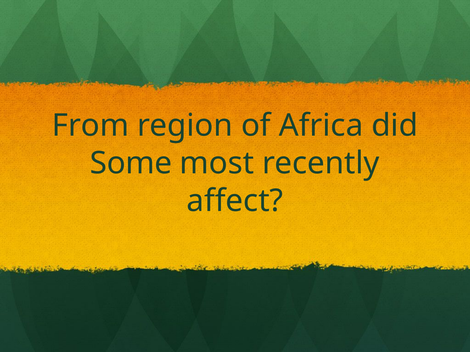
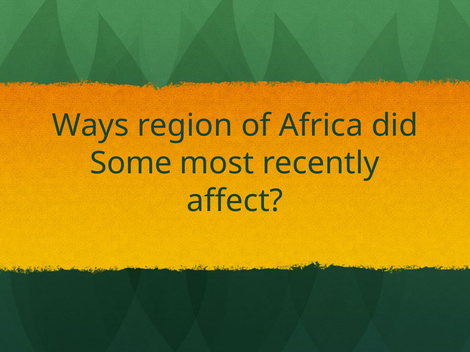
From: From -> Ways
